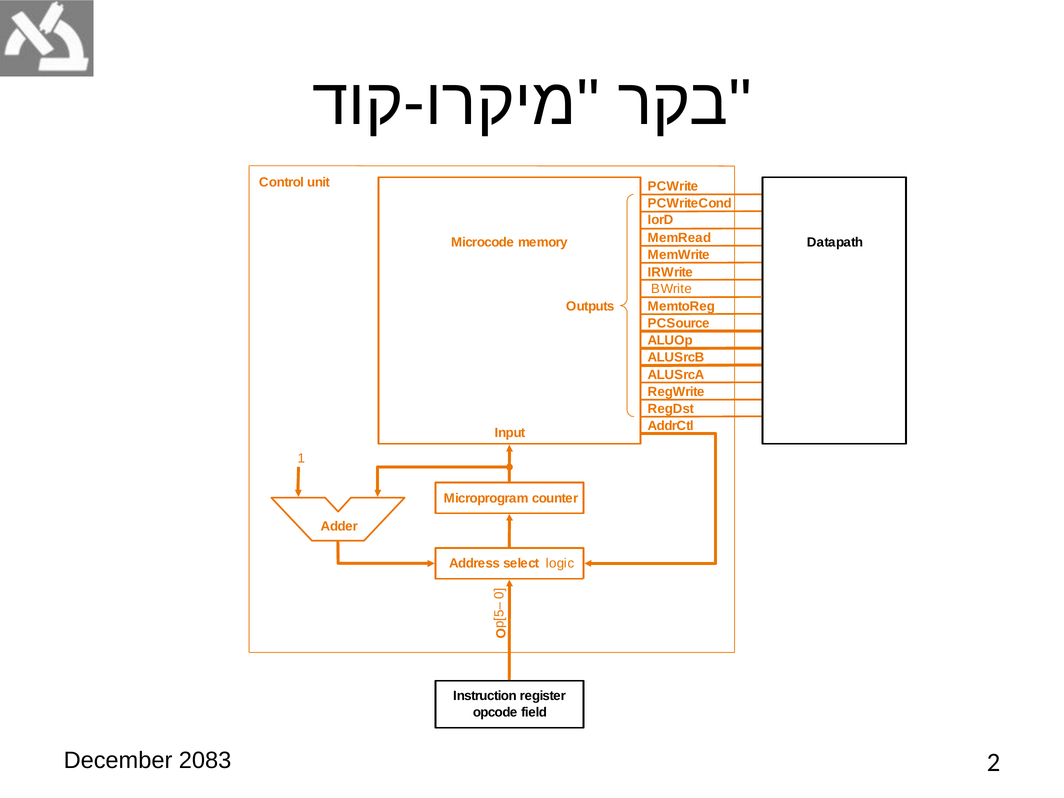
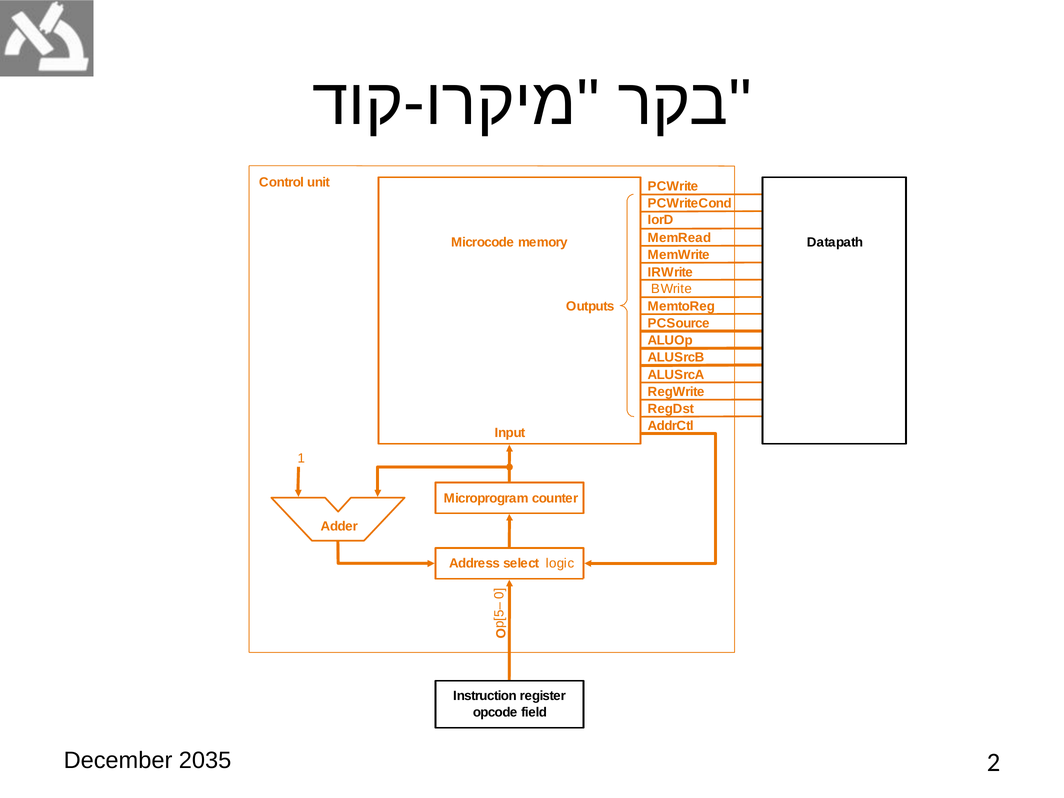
2083: 2083 -> 2035
